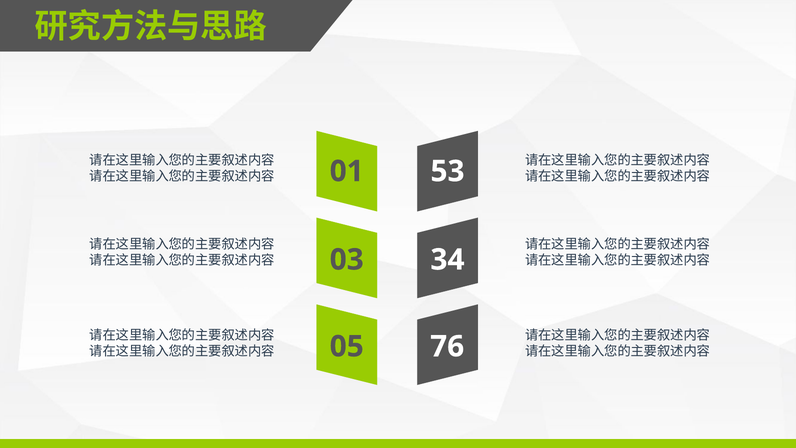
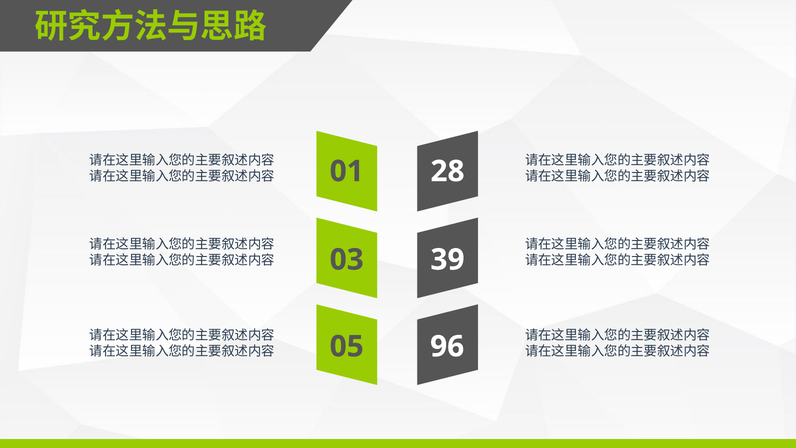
53: 53 -> 28
34: 34 -> 39
76: 76 -> 96
